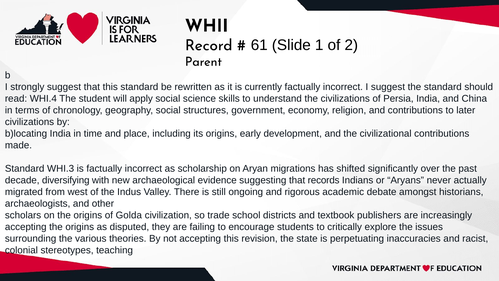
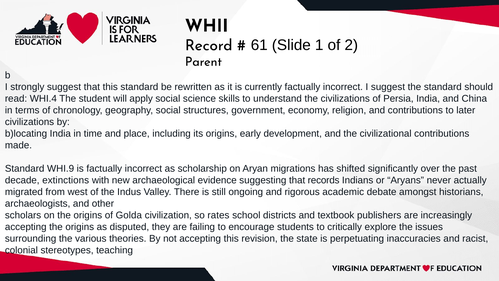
WHI.3: WHI.3 -> WHI.9
diversifying: diversifying -> extinctions
trade: trade -> rates
